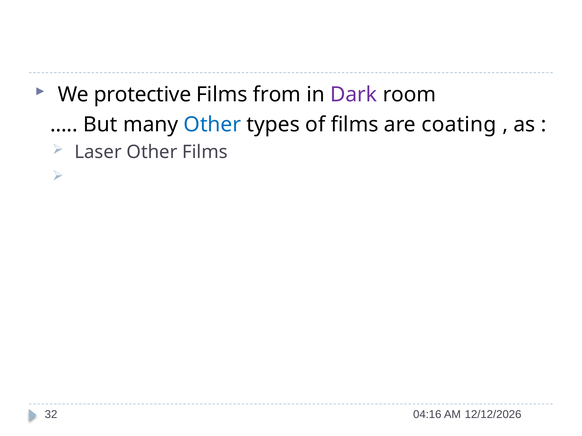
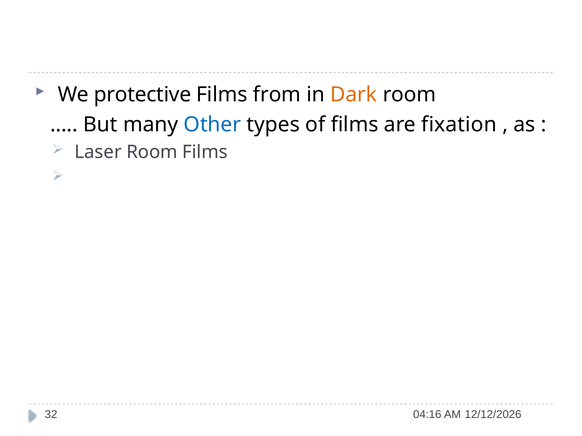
Dark colour: purple -> orange
coating: coating -> fixation
Laser Other: Other -> Room
